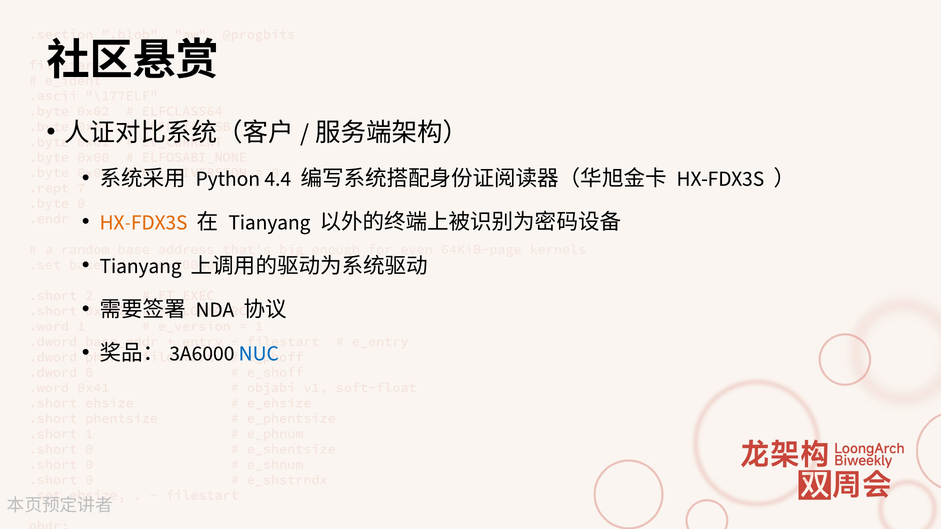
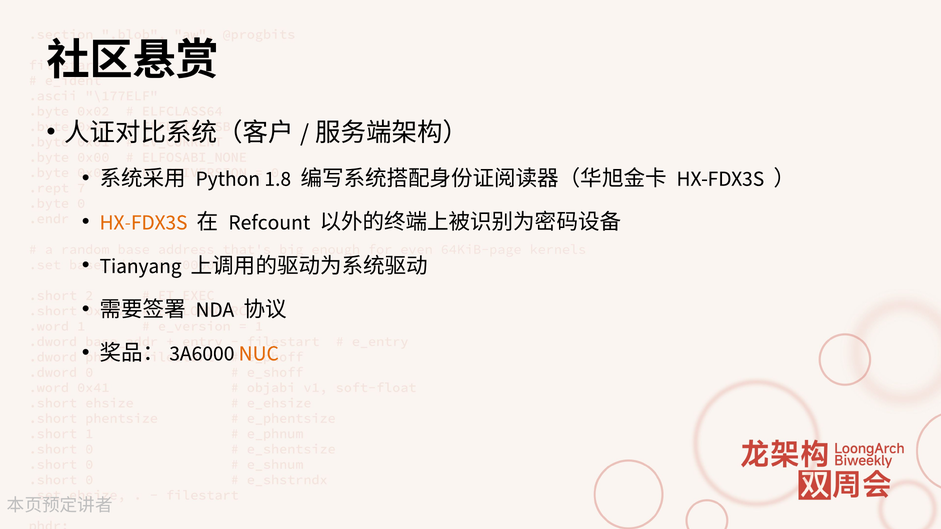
4.4: 4.4 -> 1.8
Tianyang at (269, 222): Tianyang -> Refcount
NUC colour: blue -> orange
